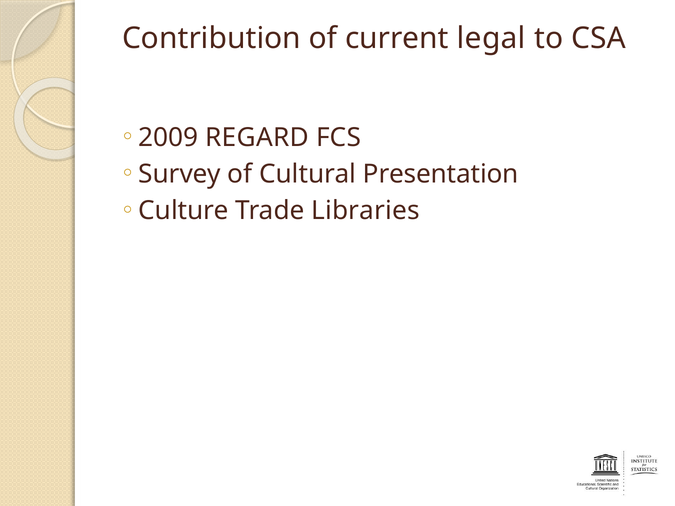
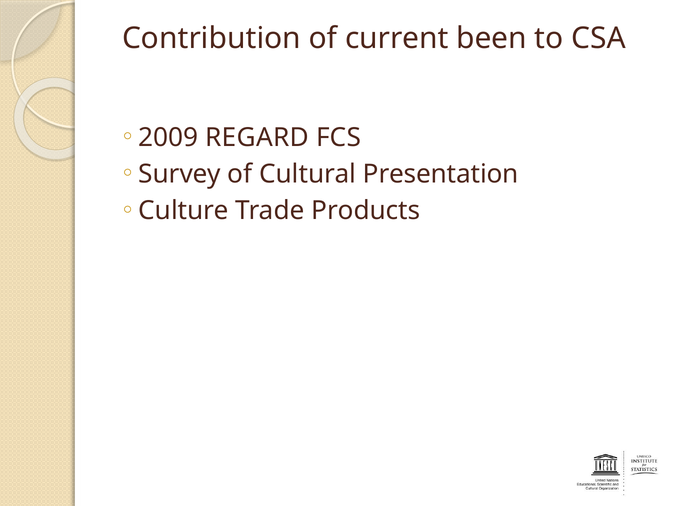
legal: legal -> been
Libraries: Libraries -> Products
